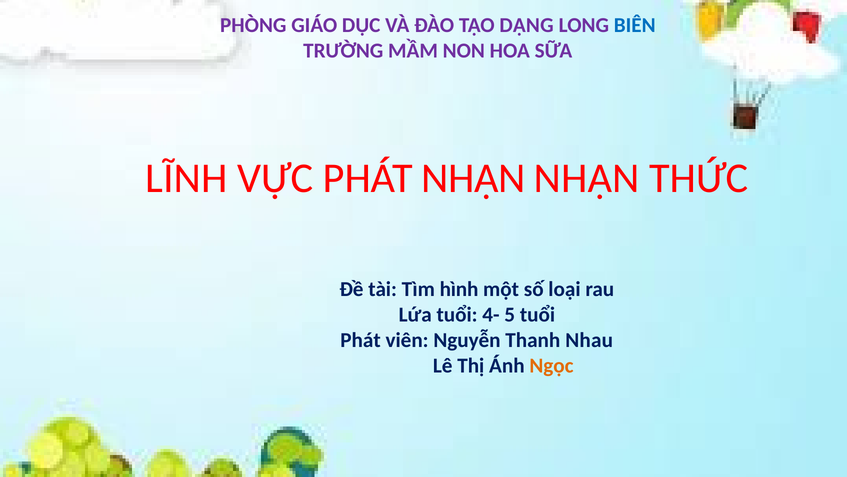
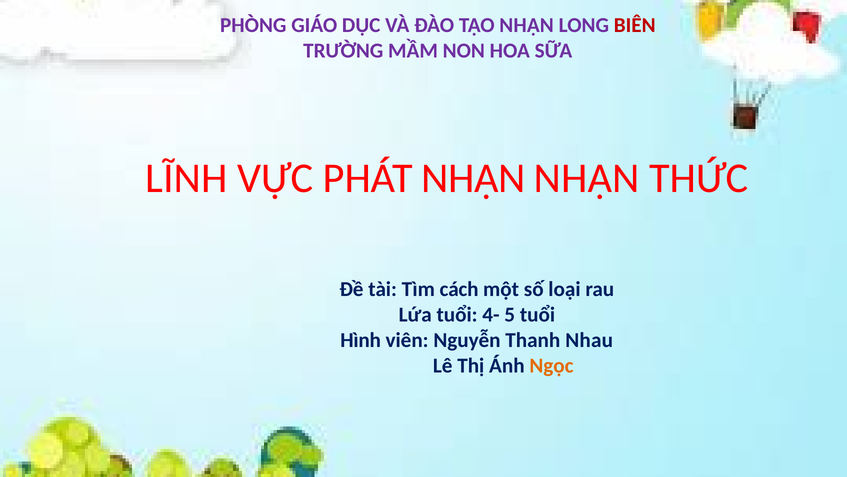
TẠO DẠNG: DẠNG -> NHẬN
BIÊN colour: blue -> red
hình: hình -> cách
Phát at (361, 340): Phát -> Hình
